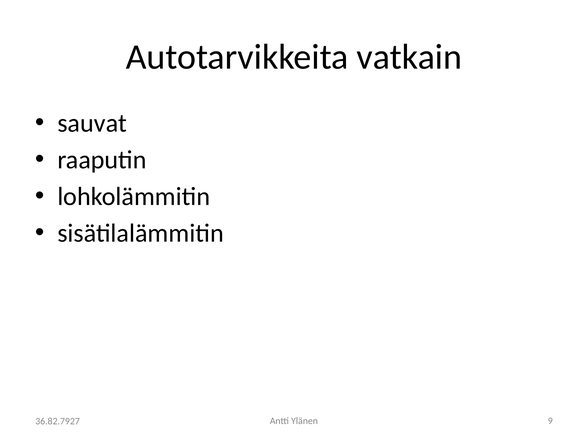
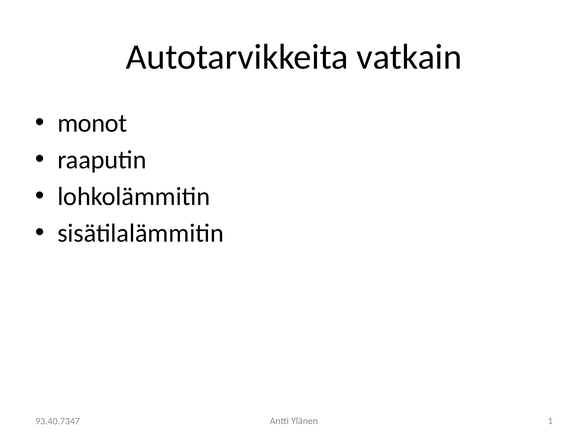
sauvat: sauvat -> monot
9: 9 -> 1
36.82.7927: 36.82.7927 -> 93.40.7347
